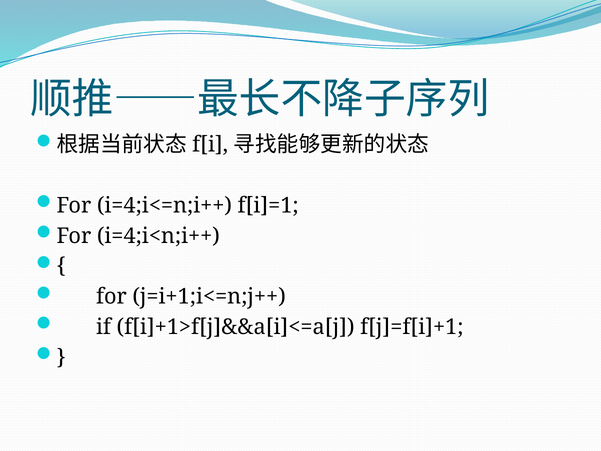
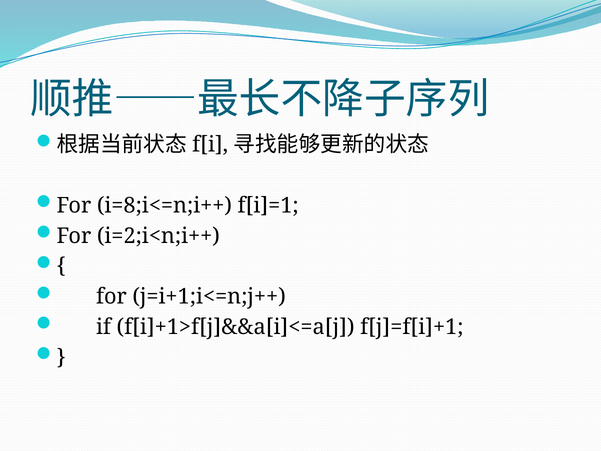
i=4;i<=n;i++: i=4;i<=n;i++ -> i=8;i<=n;i++
i=4;i<n;i++: i=4;i<n;i++ -> i=2;i<n;i++
